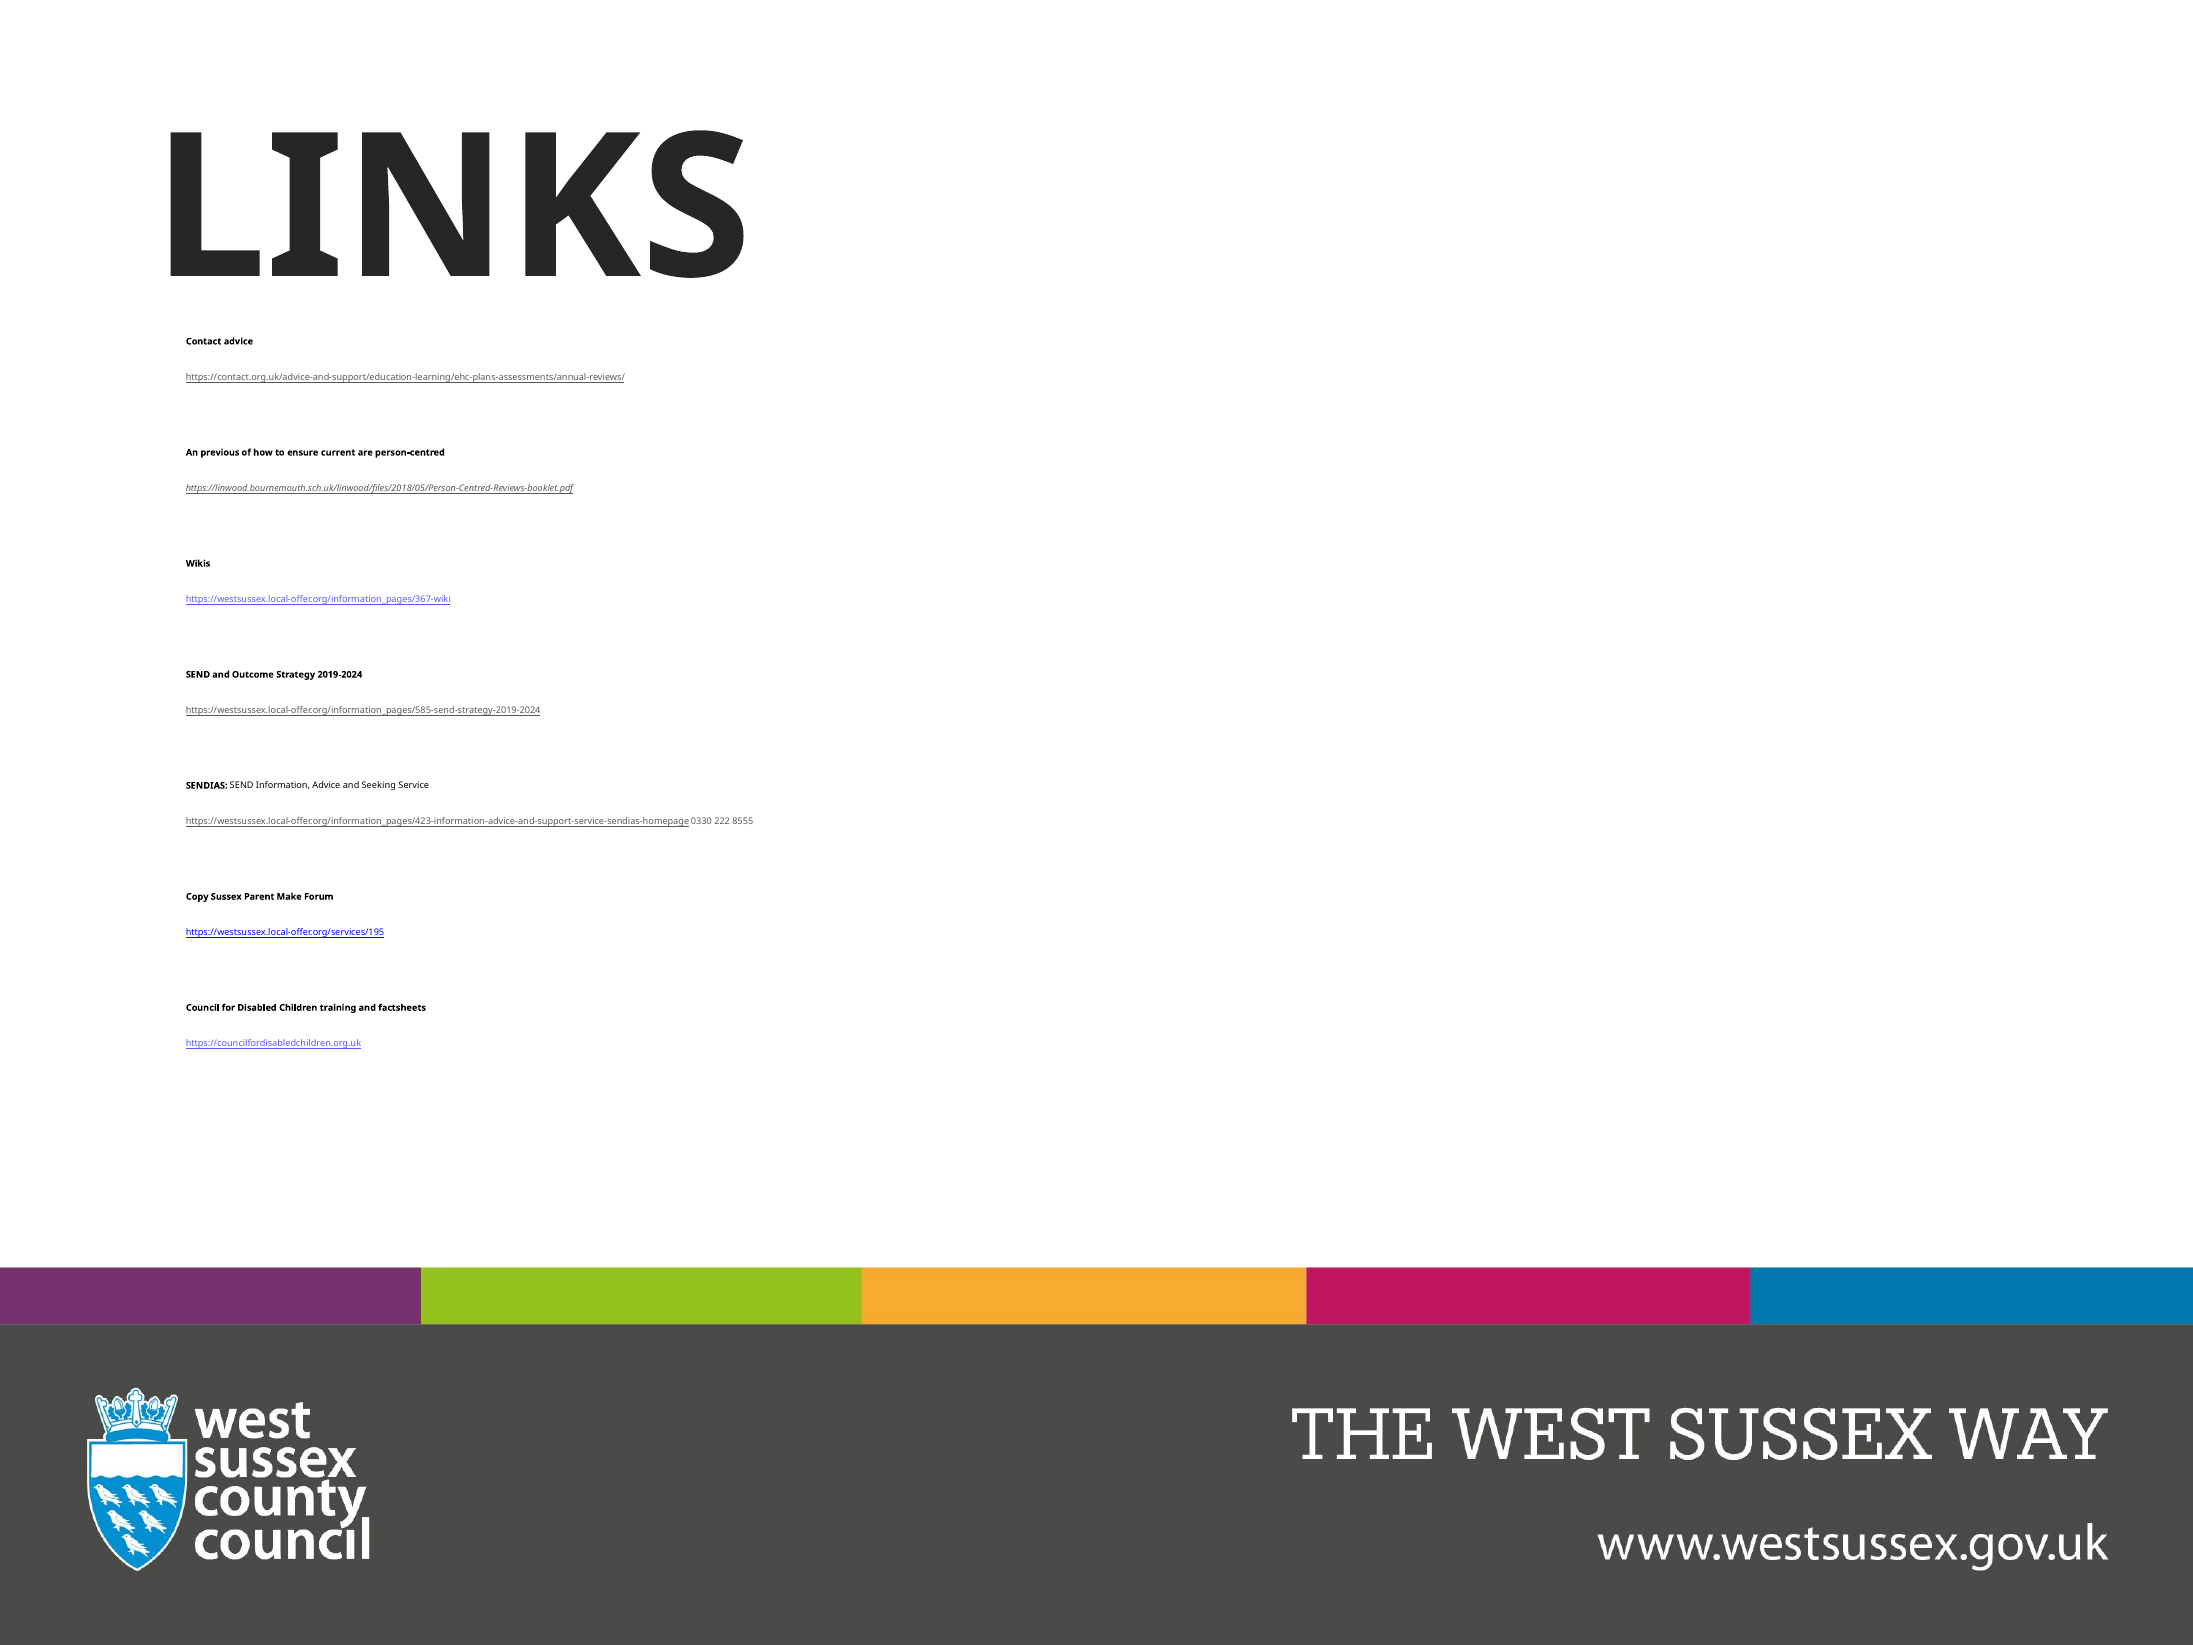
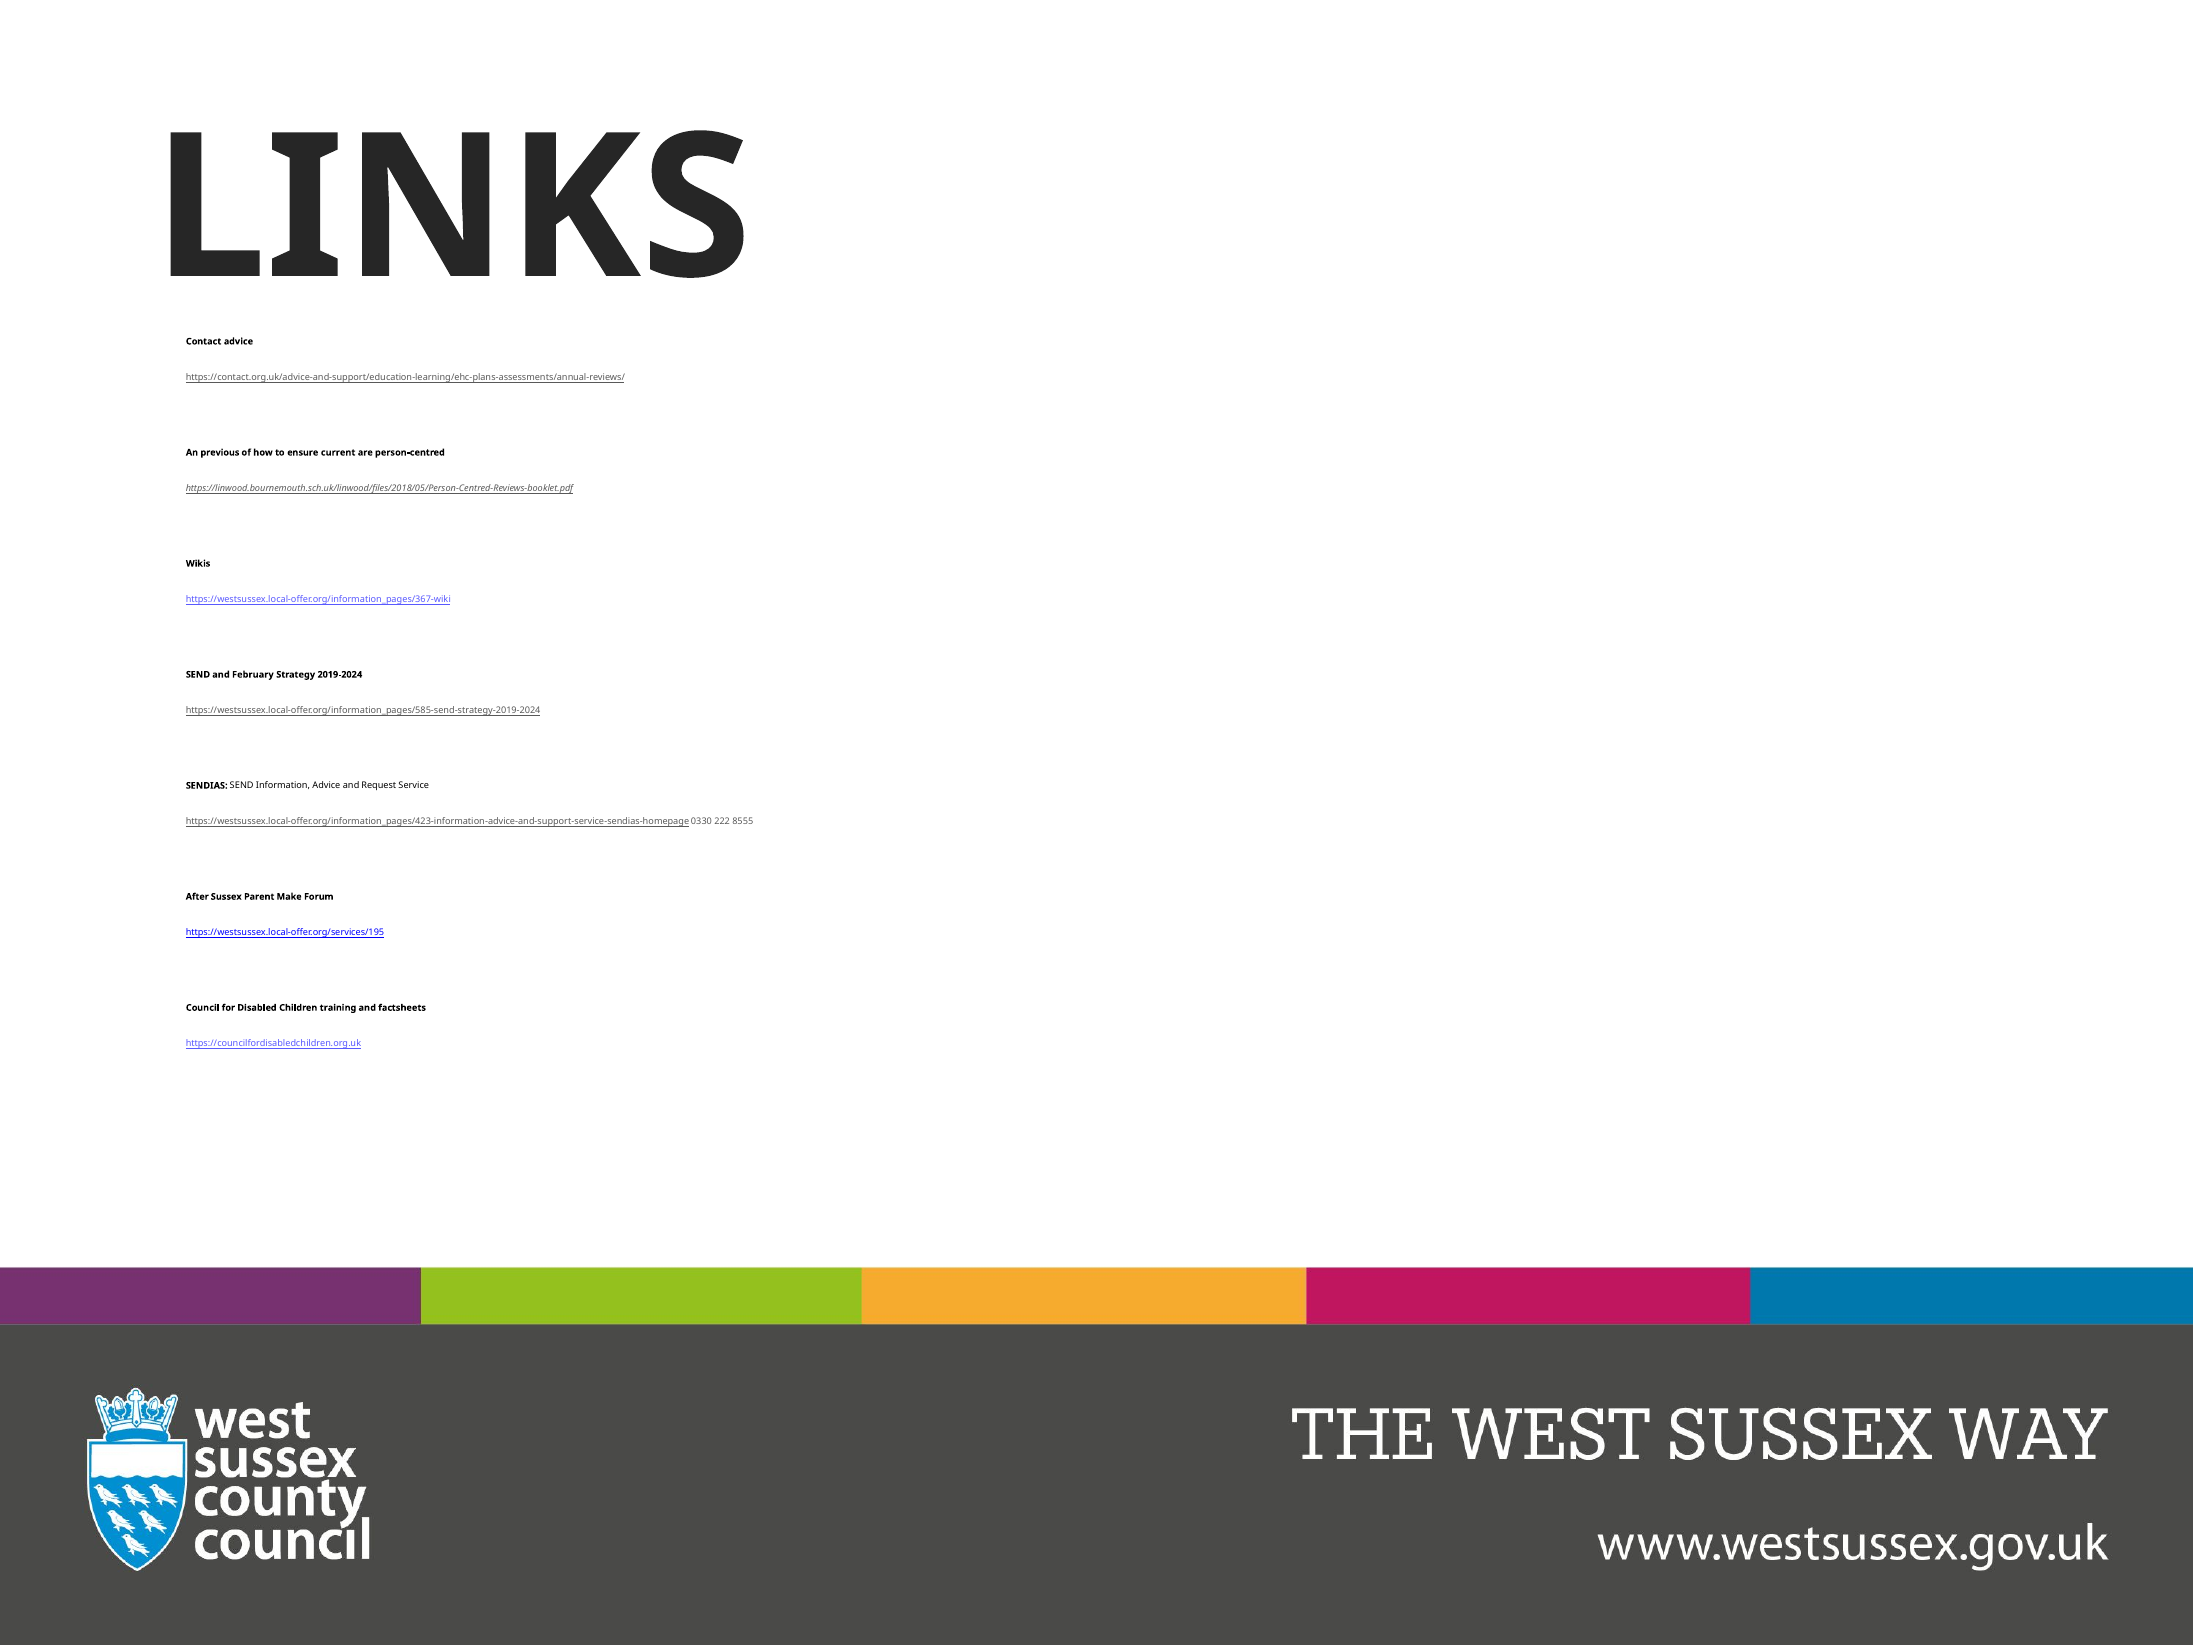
Outcome: Outcome -> February
Seeking: Seeking -> Request
Copy: Copy -> After
